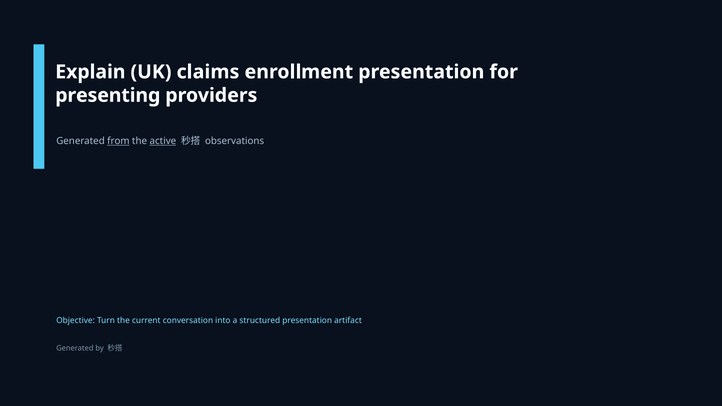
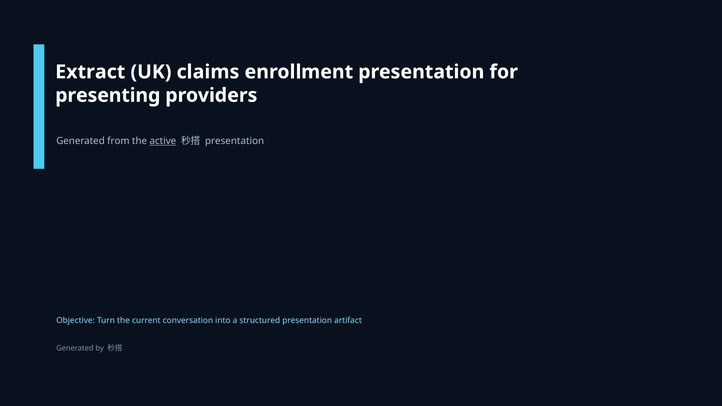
Explain: Explain -> Extract
from underline: present -> none
observations at (235, 141): observations -> presentation
